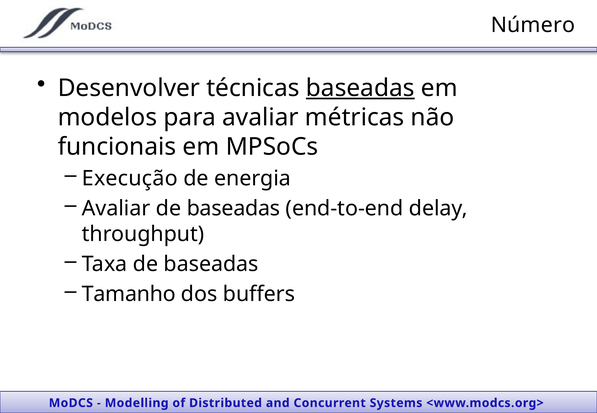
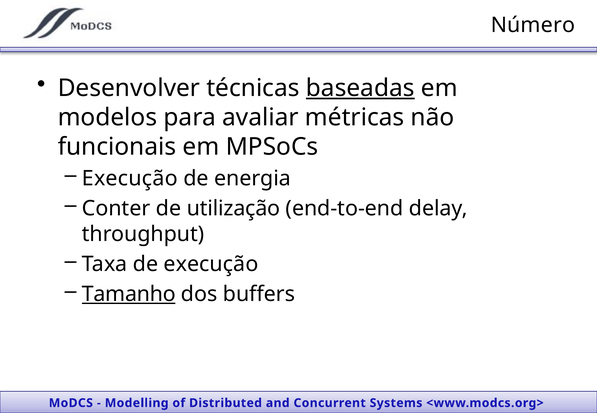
Avaliar at (116, 209): Avaliar -> Conter
baseadas at (233, 209): baseadas -> utilização
Taxa de baseadas: baseadas -> execução
Tamanho underline: none -> present
